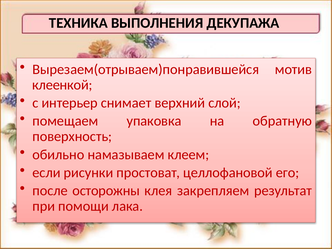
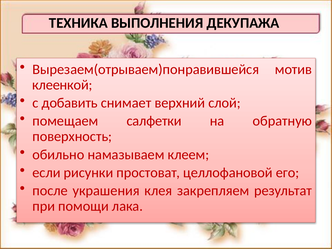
интерьер: интерьер -> добавить
упаковка: упаковка -> салфетки
осторожны: осторожны -> украшения
